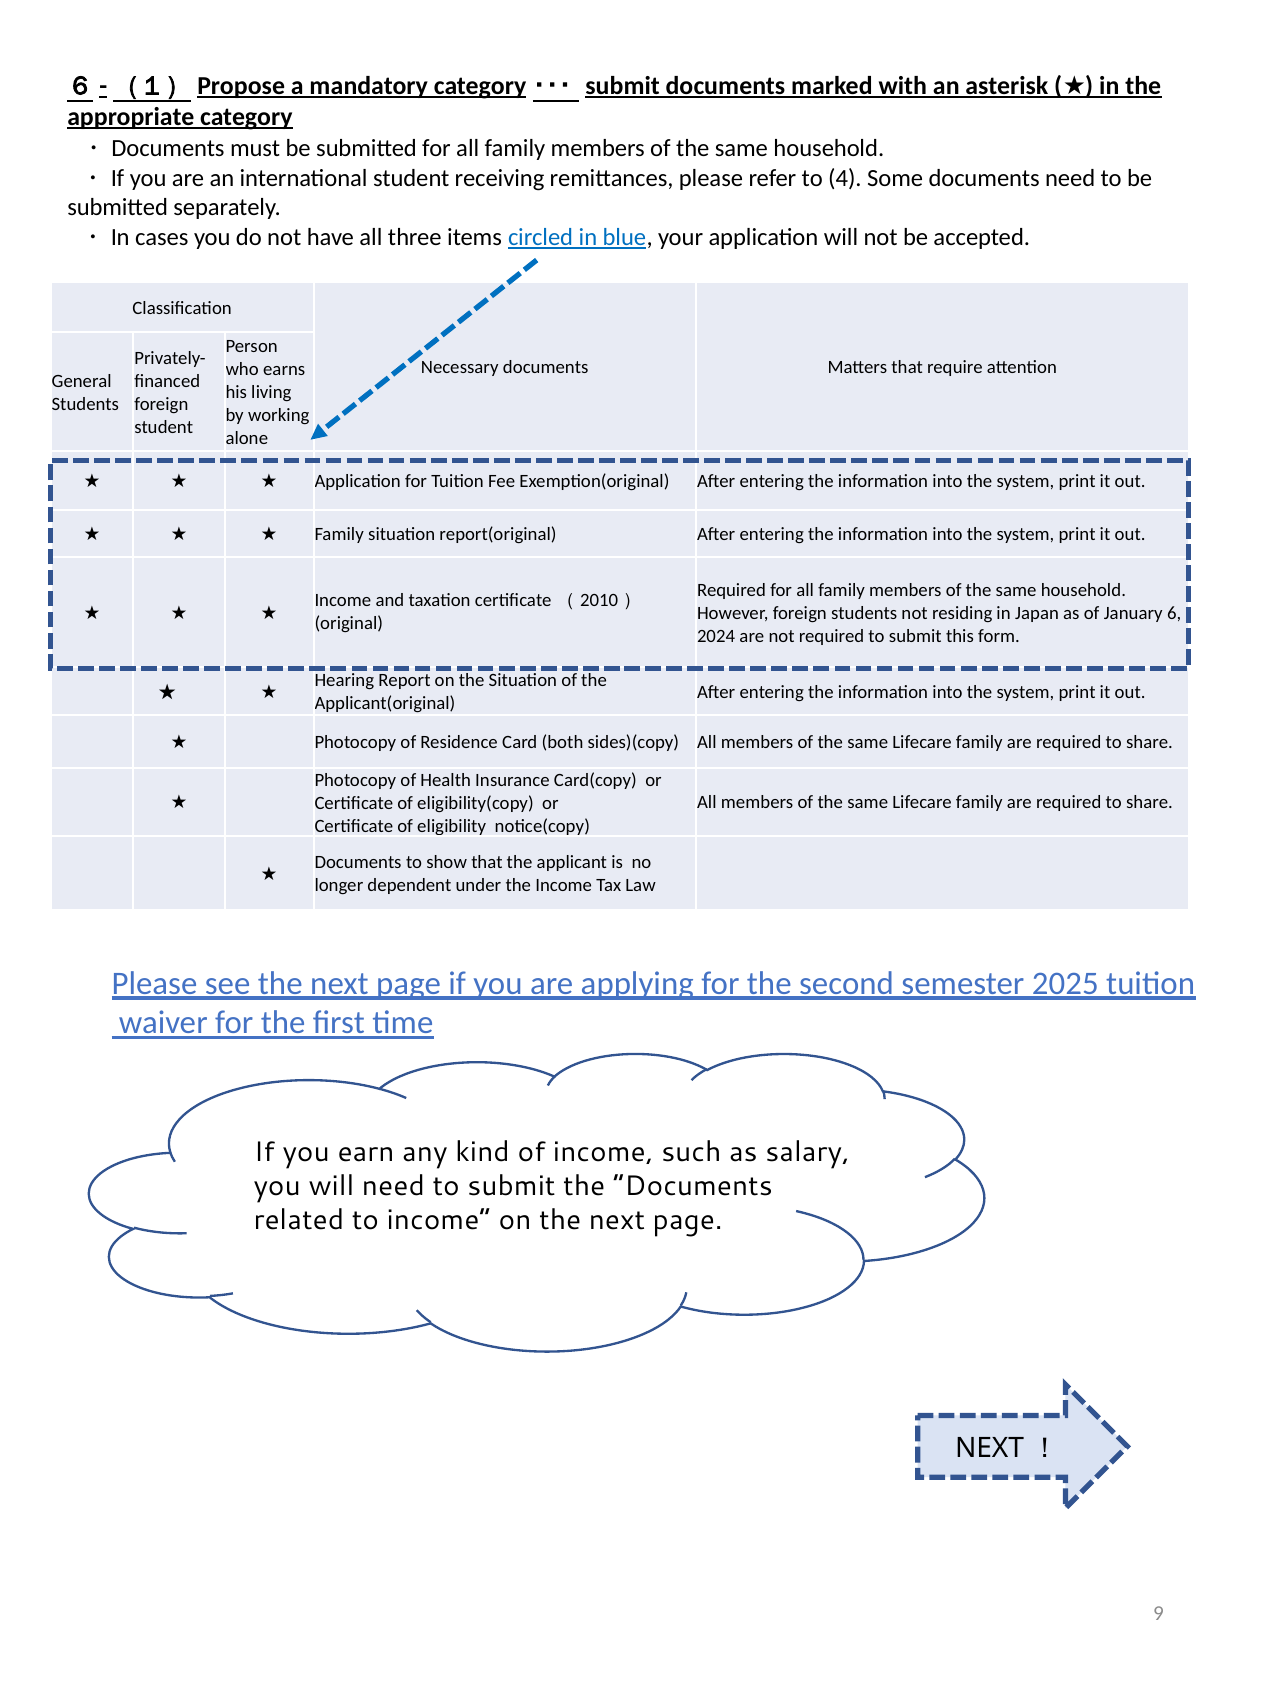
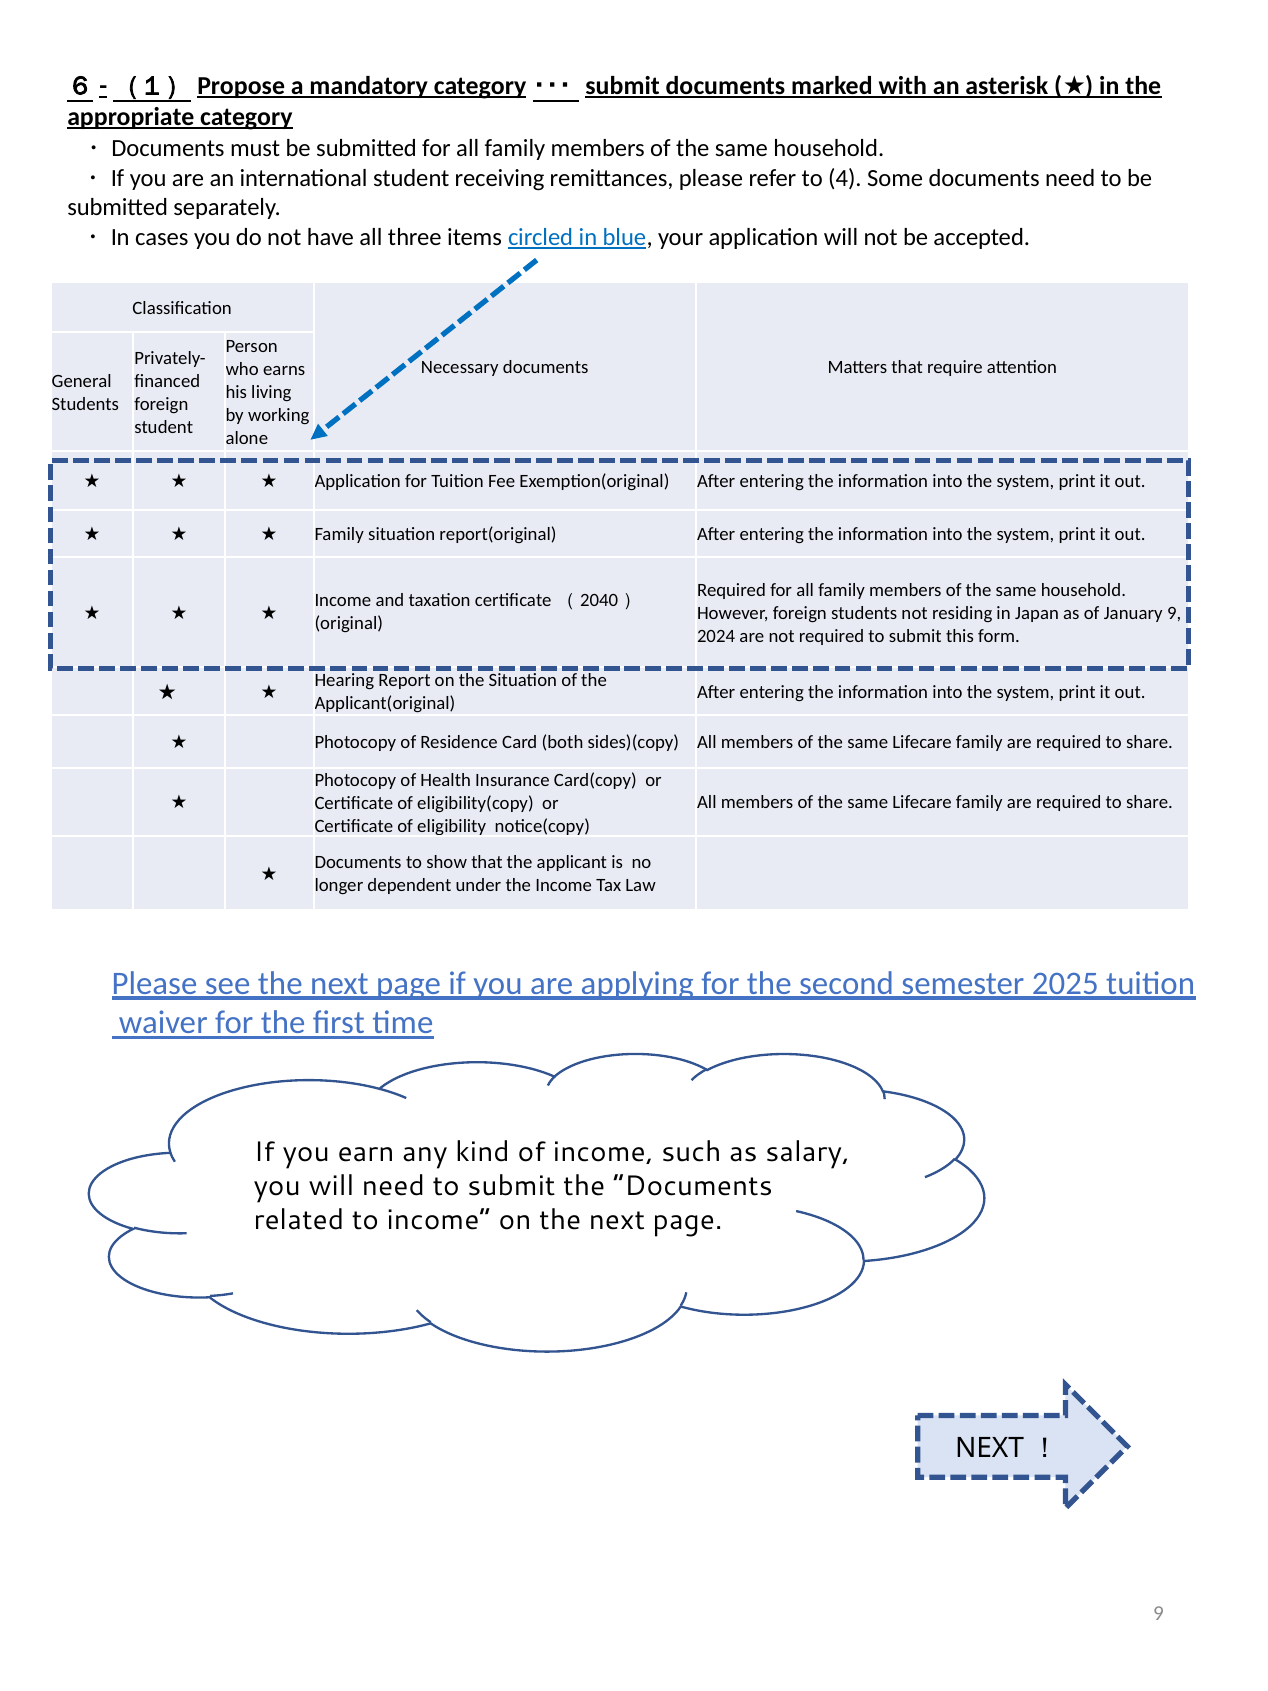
2010: 2010 -> 2040
January 6: 6 -> 9
